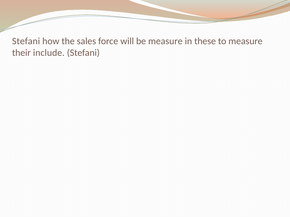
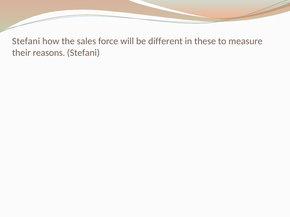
be measure: measure -> different
include: include -> reasons
